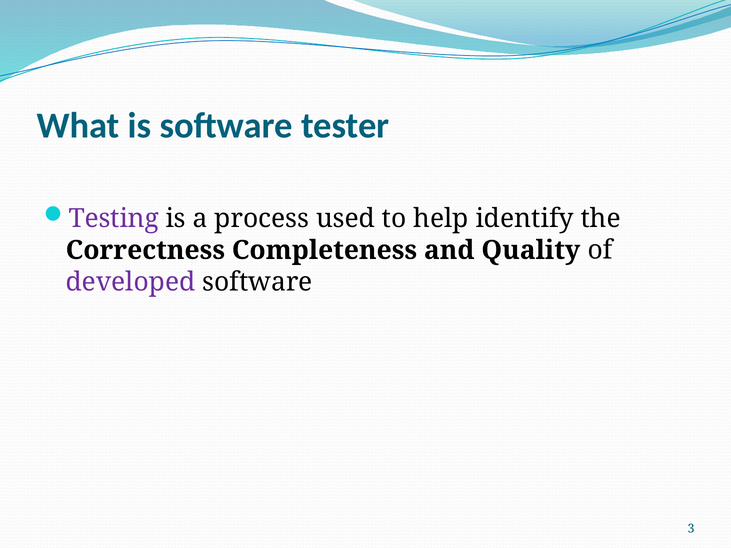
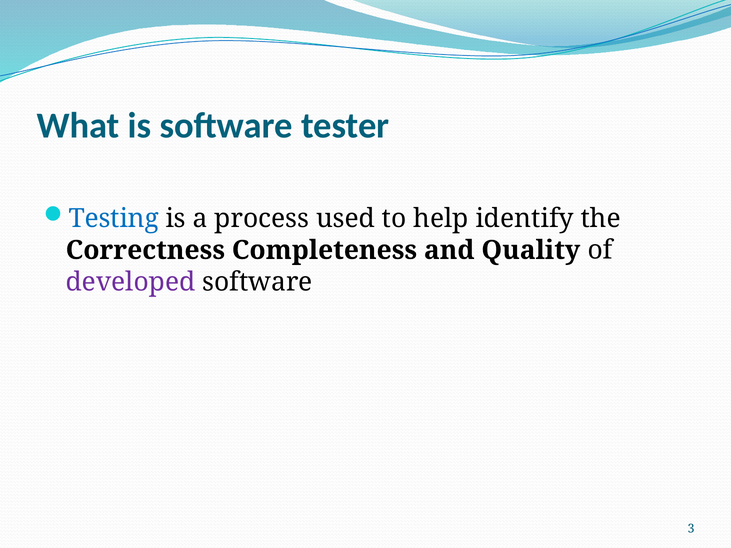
Testing colour: purple -> blue
